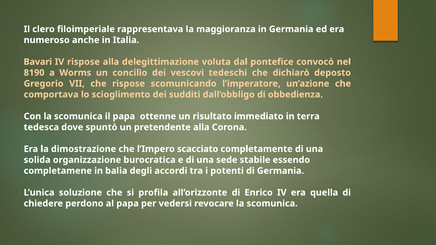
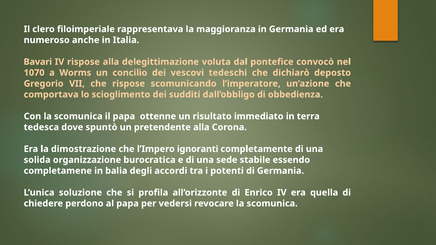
8190: 8190 -> 1070
scacciato: scacciato -> ignoranti
